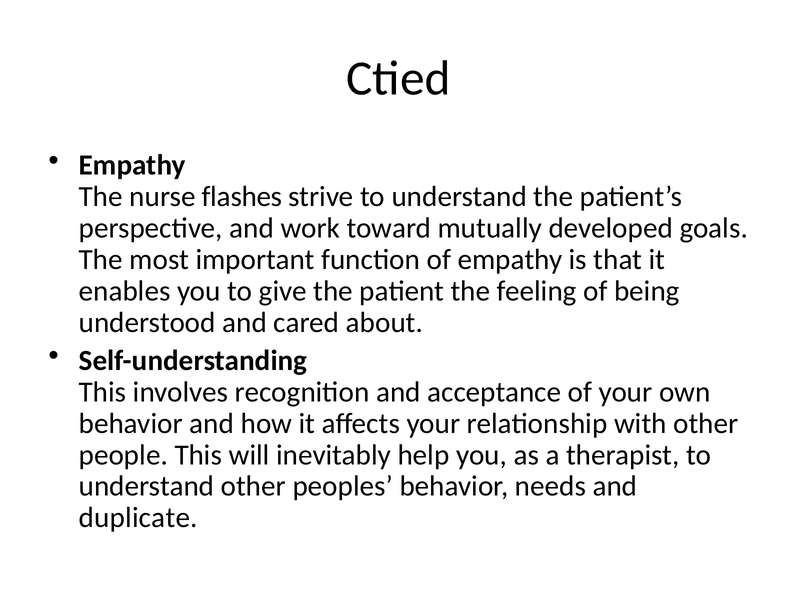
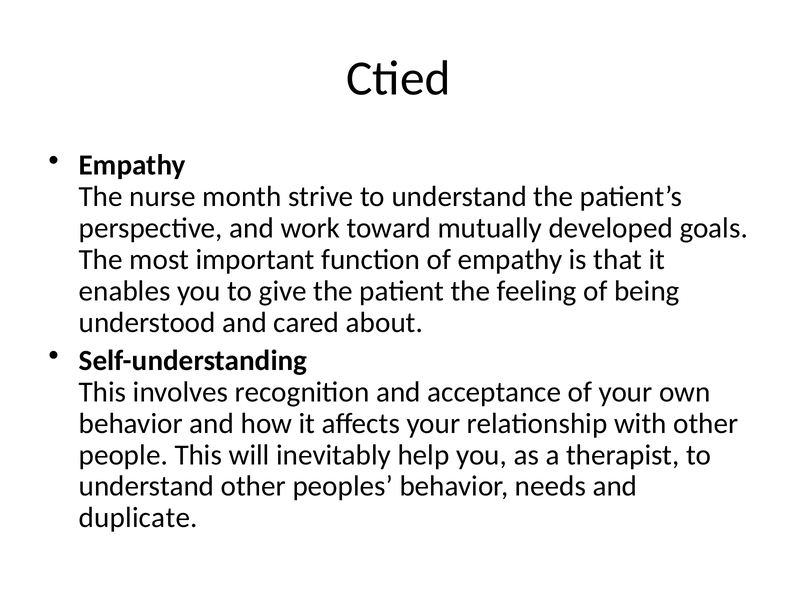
flashes: flashes -> month
